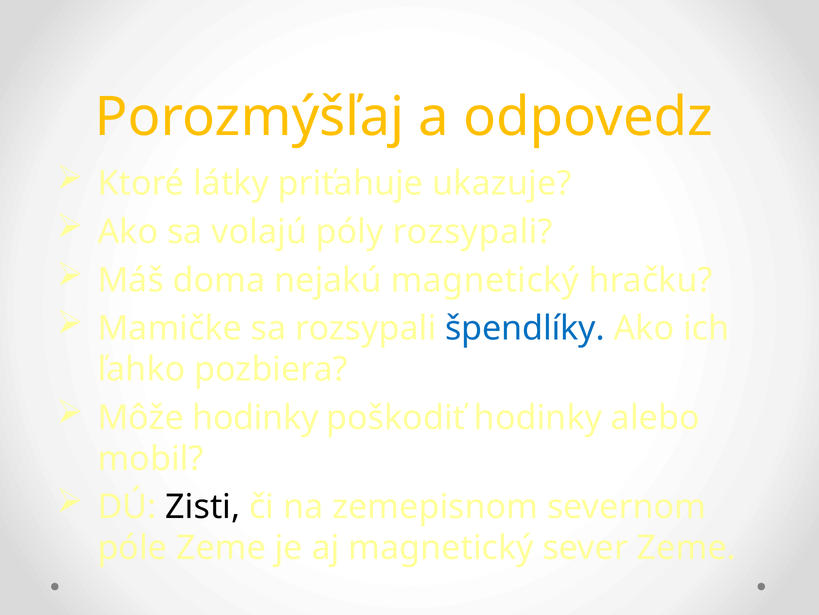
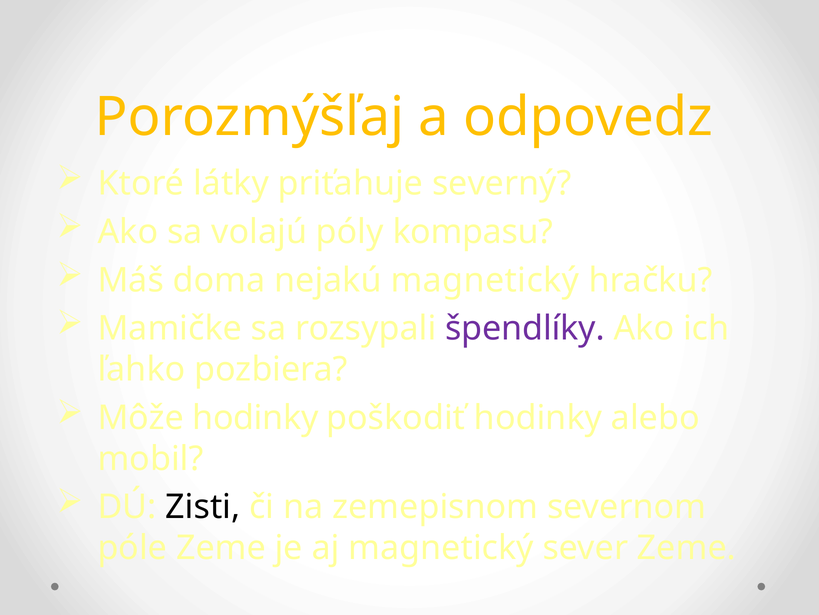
ukazuje: ukazuje -> severný
póly rozsypali: rozsypali -> kompasu
špendlíky colour: blue -> purple
